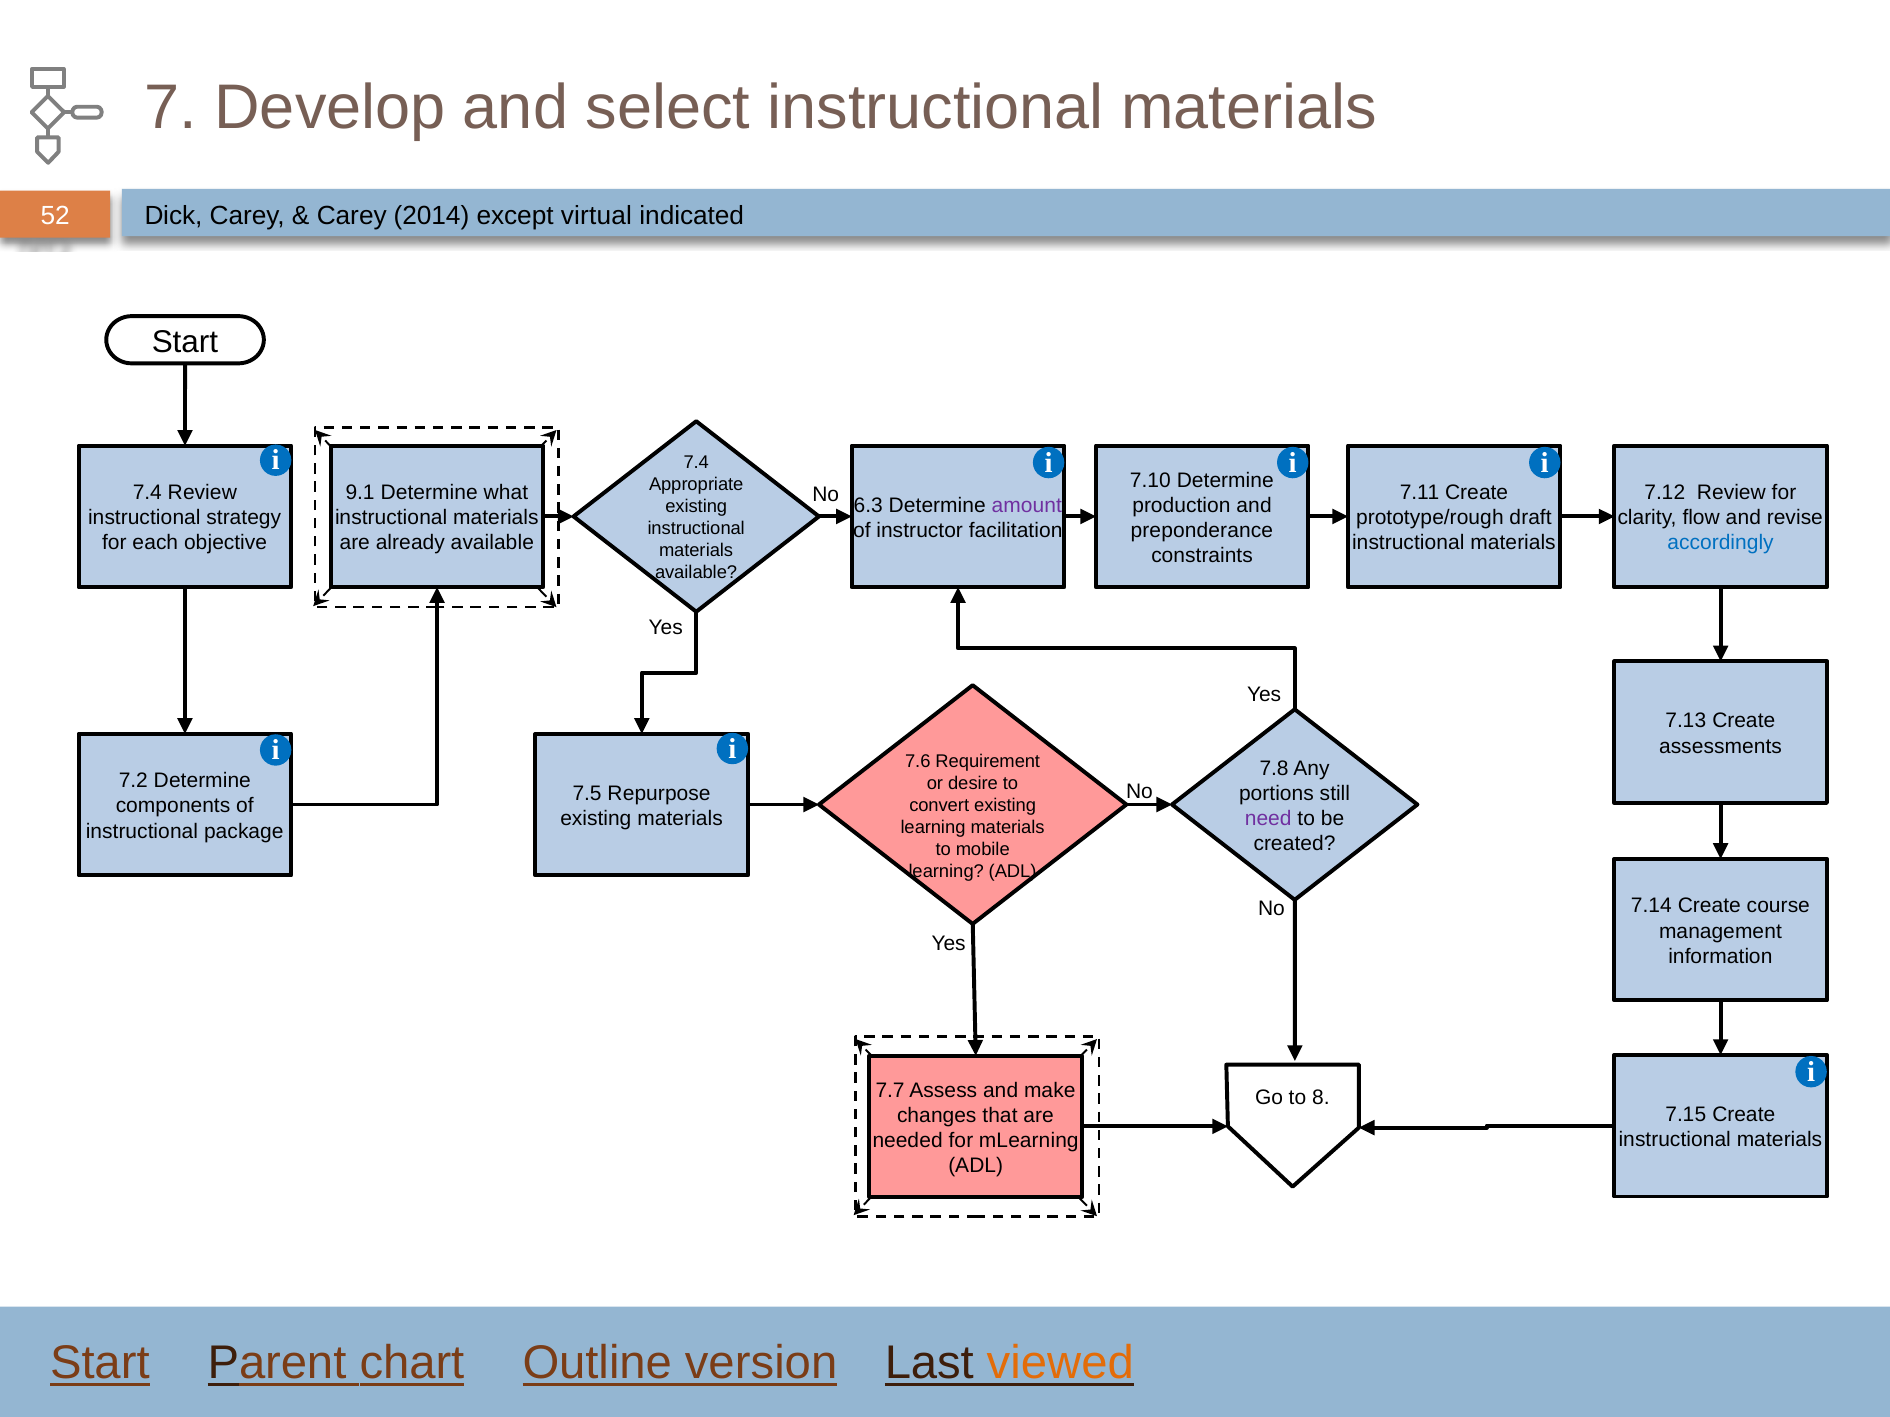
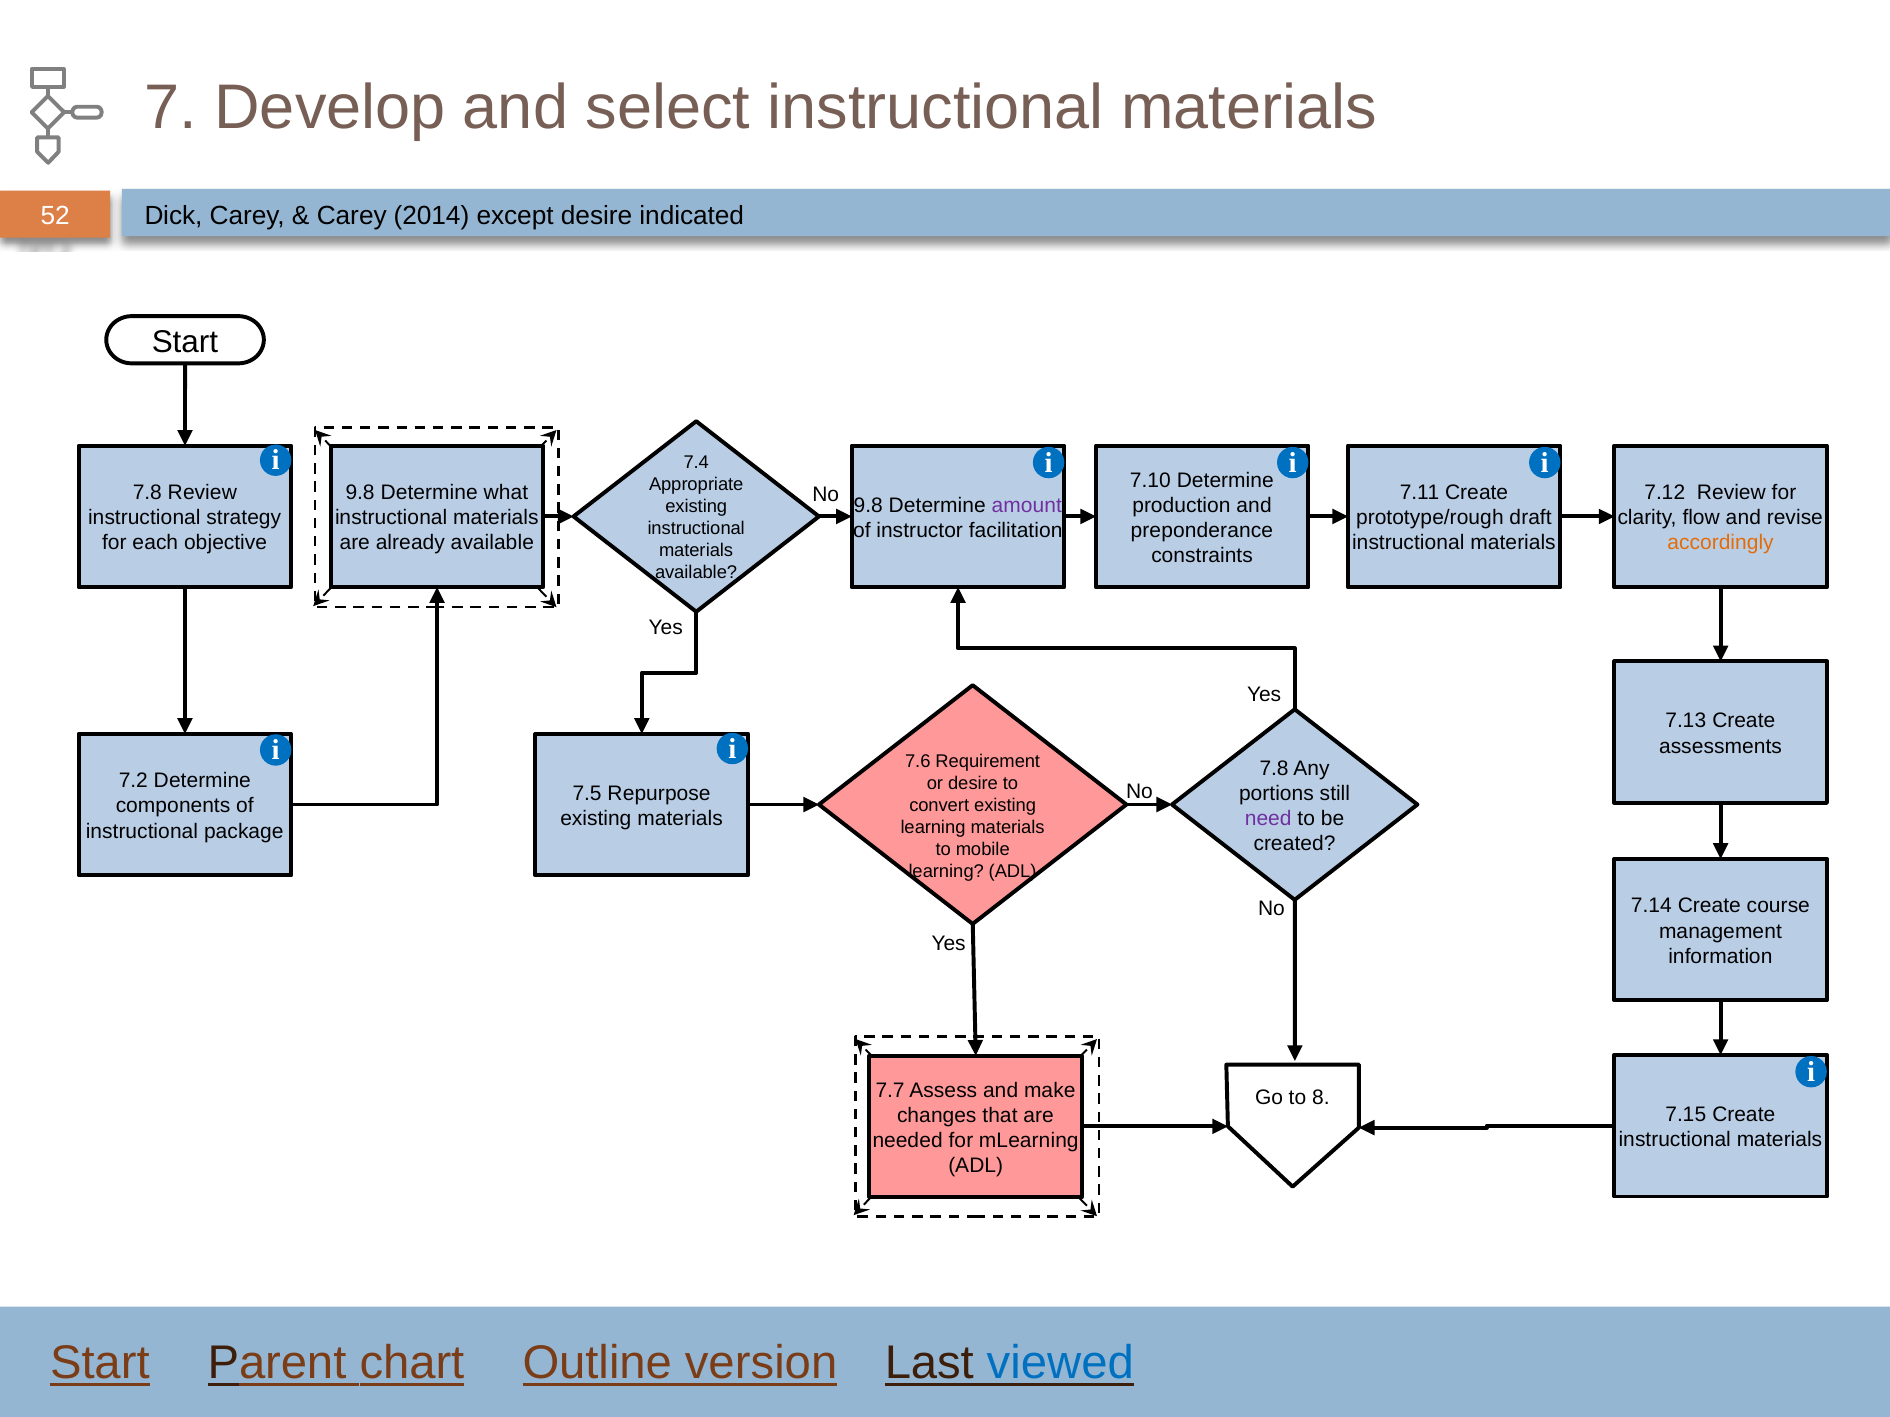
except virtual: virtual -> desire
7.4 at (147, 493): 7.4 -> 7.8
9.1 at (360, 493): 9.1 -> 9.8
6.3 at (868, 506): 6.3 -> 9.8
accordingly colour: blue -> orange
viewed colour: orange -> blue
